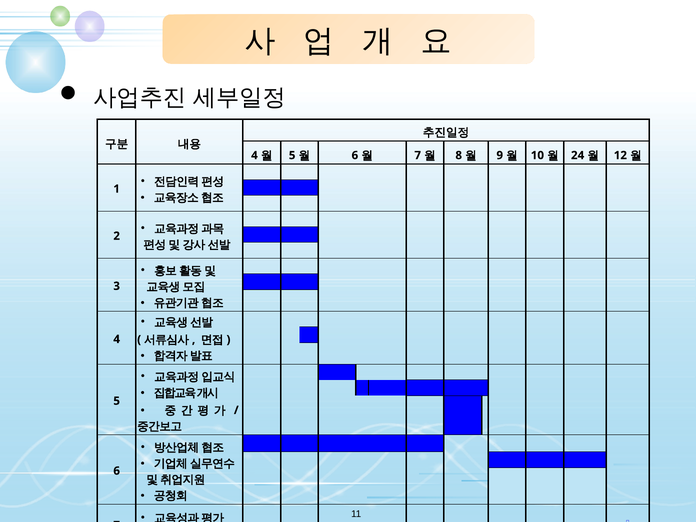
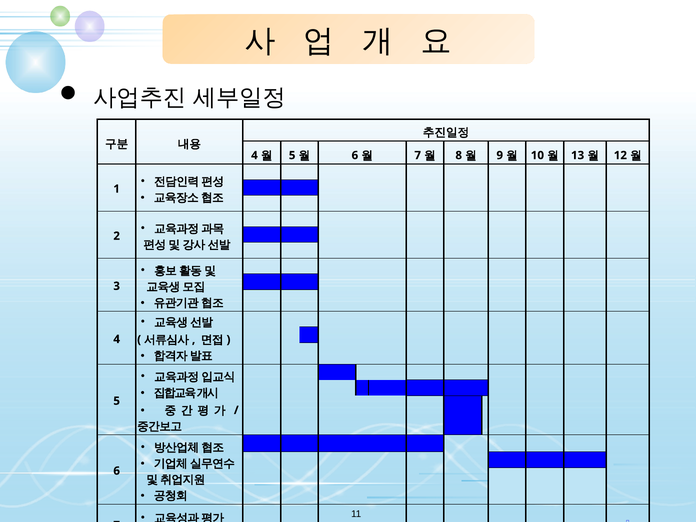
24: 24 -> 13
